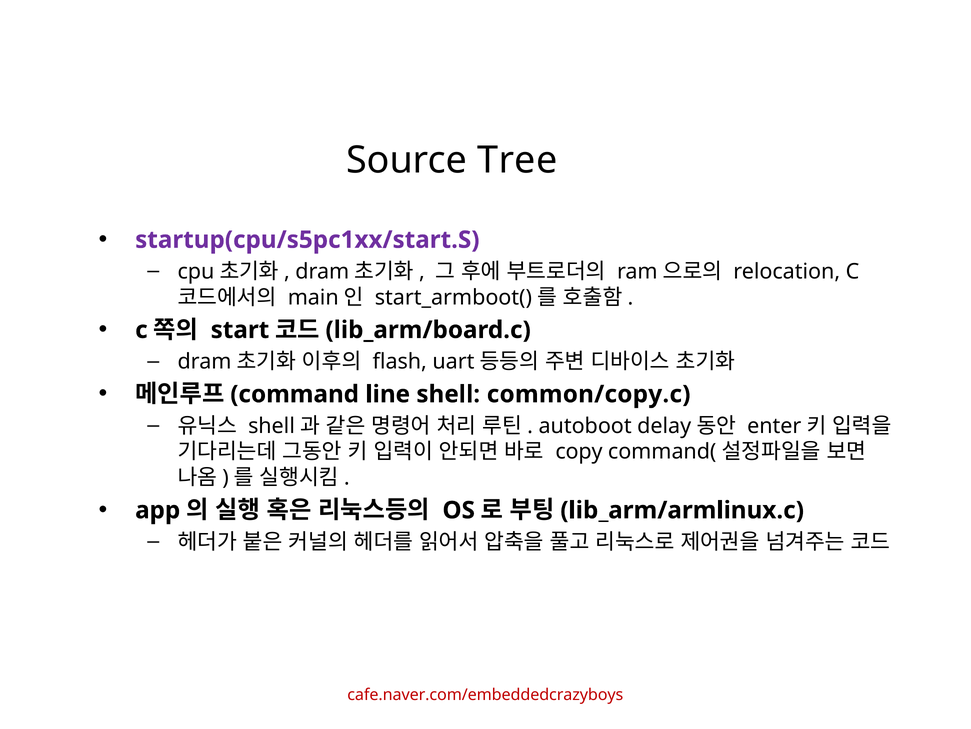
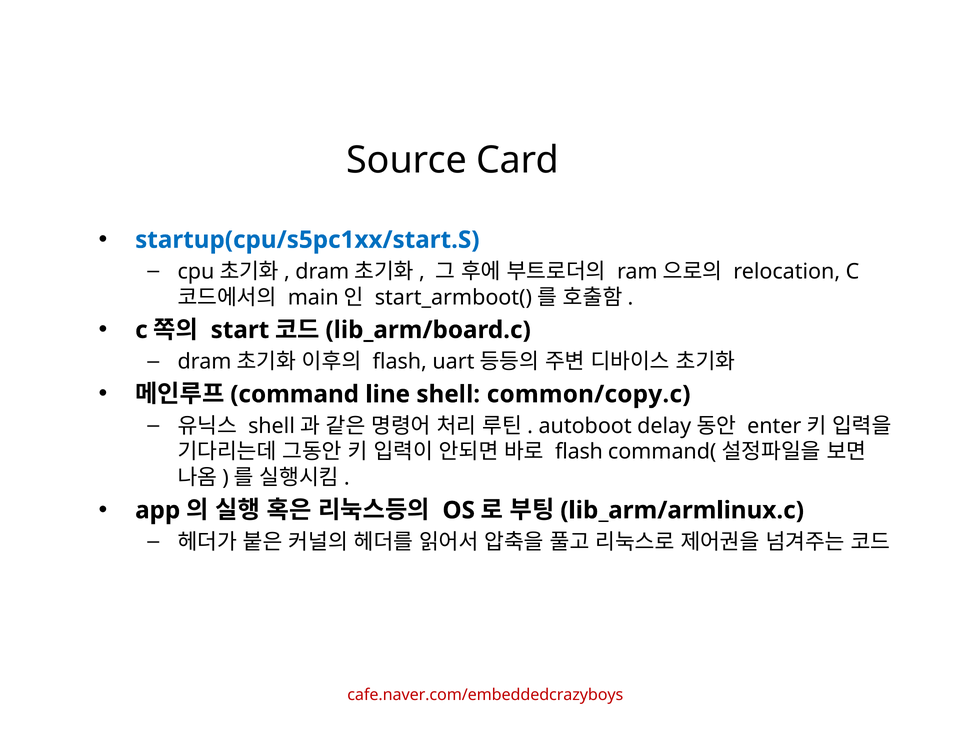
Tree: Tree -> Card
startup(cpu/s5pc1xx/start.S colour: purple -> blue
copy at (579, 451): copy -> flash
